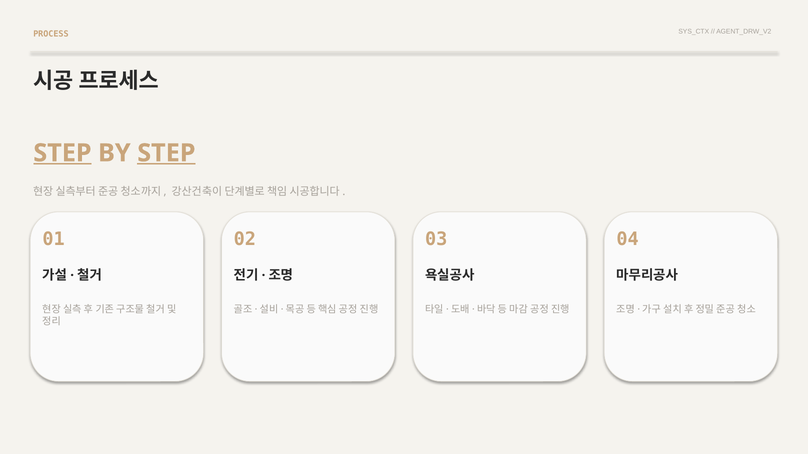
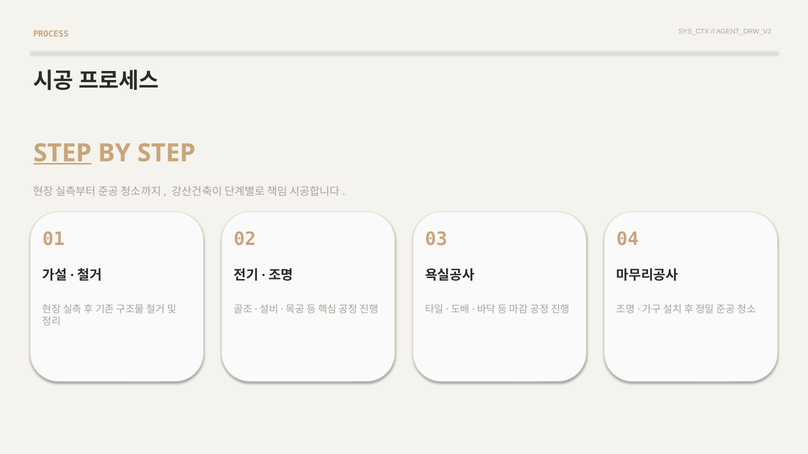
STEP at (166, 153) underline: present -> none
